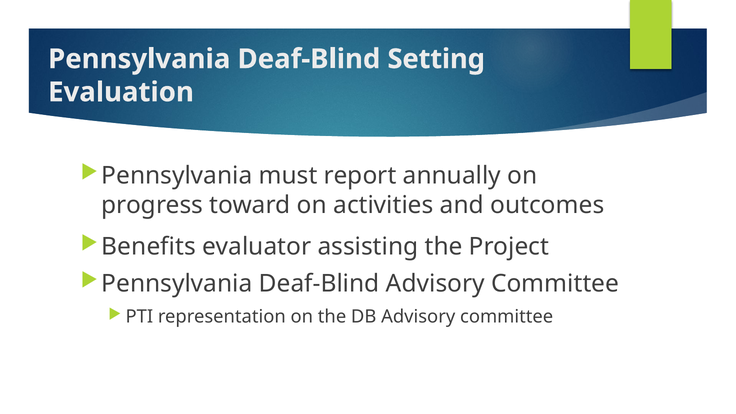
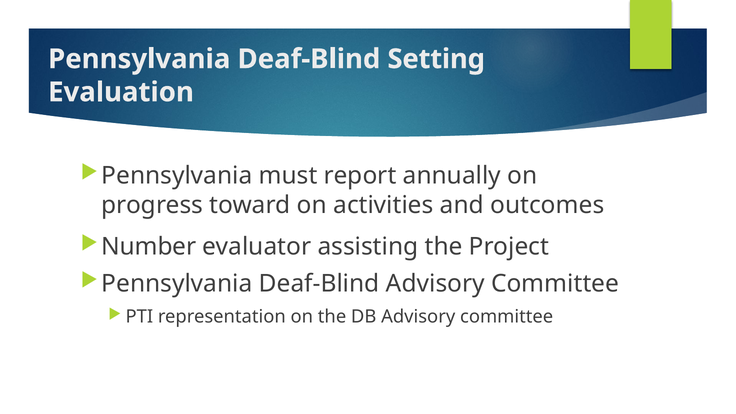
Benefits: Benefits -> Number
